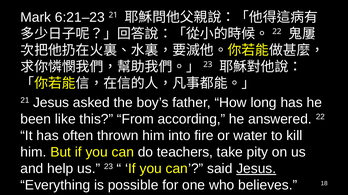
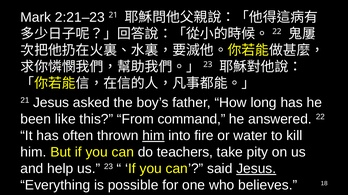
6:21–23: 6:21–23 -> 2:21–23
according: according -> command
him at (153, 136) underline: none -> present
